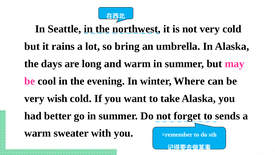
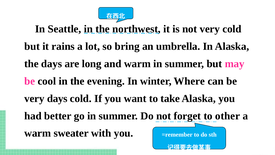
very wish: wish -> days
sends: sends -> other
